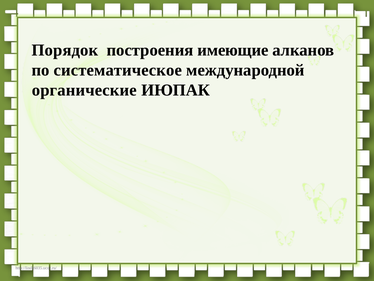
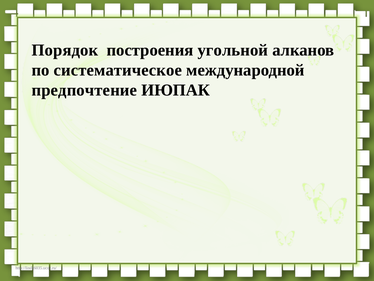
имеющие: имеющие -> угольной
органические: органические -> предпочтение
